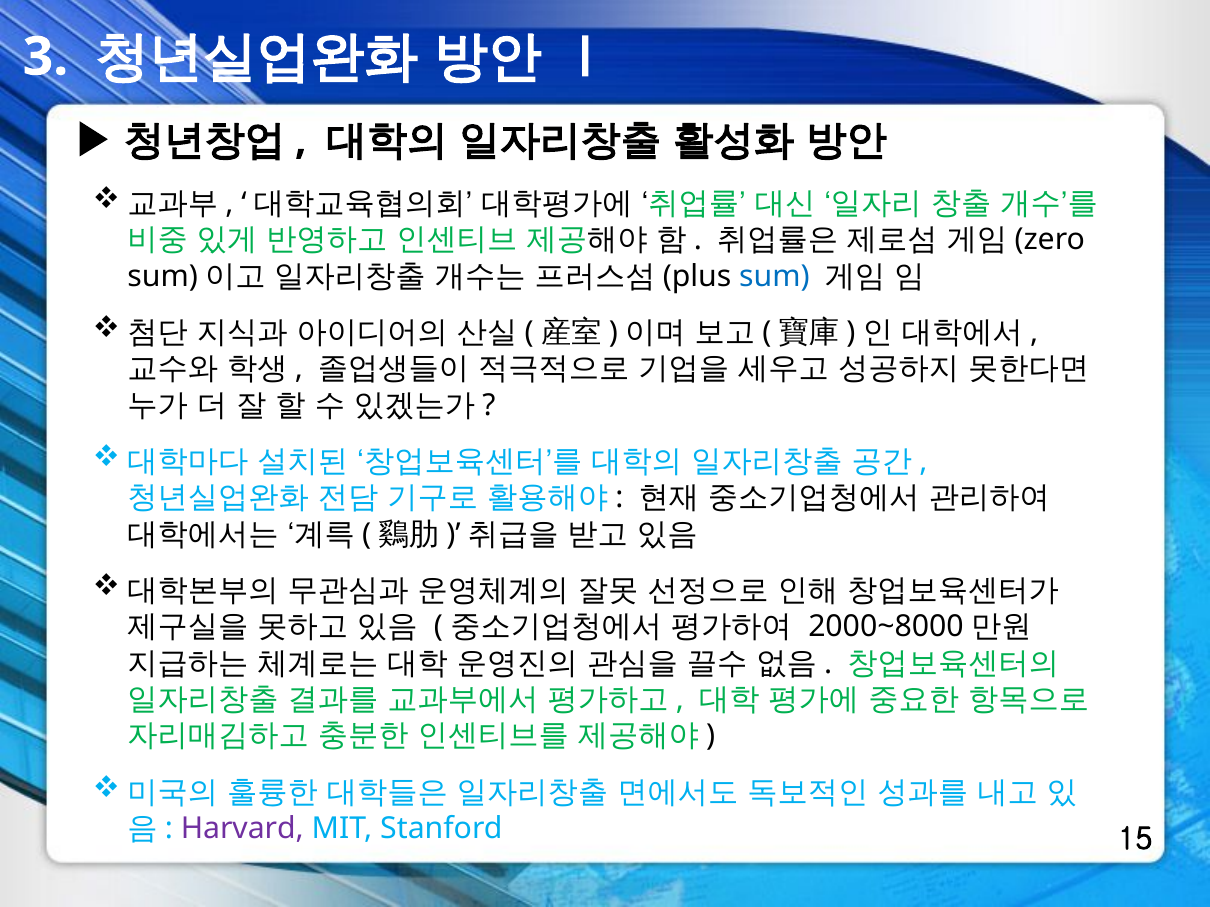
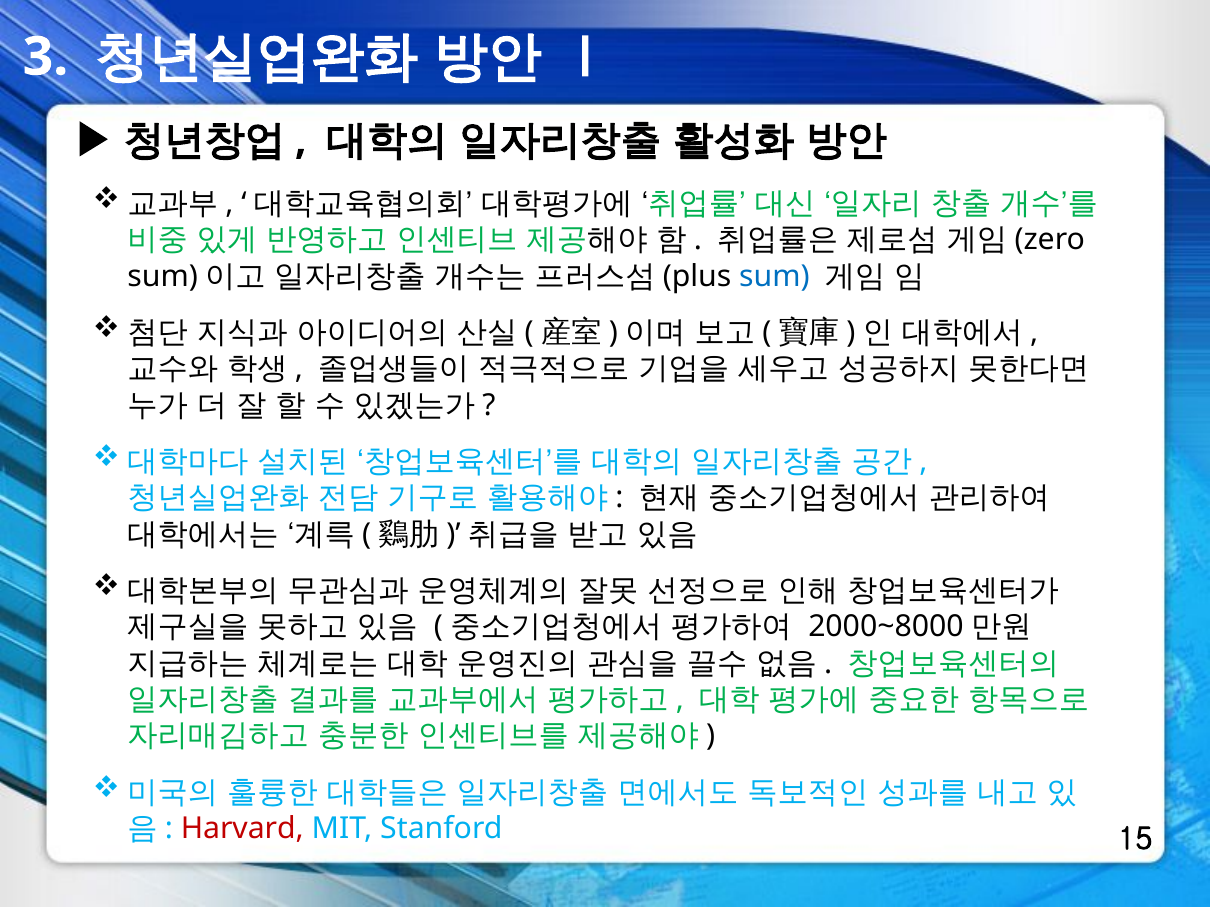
Harvard colour: purple -> red
